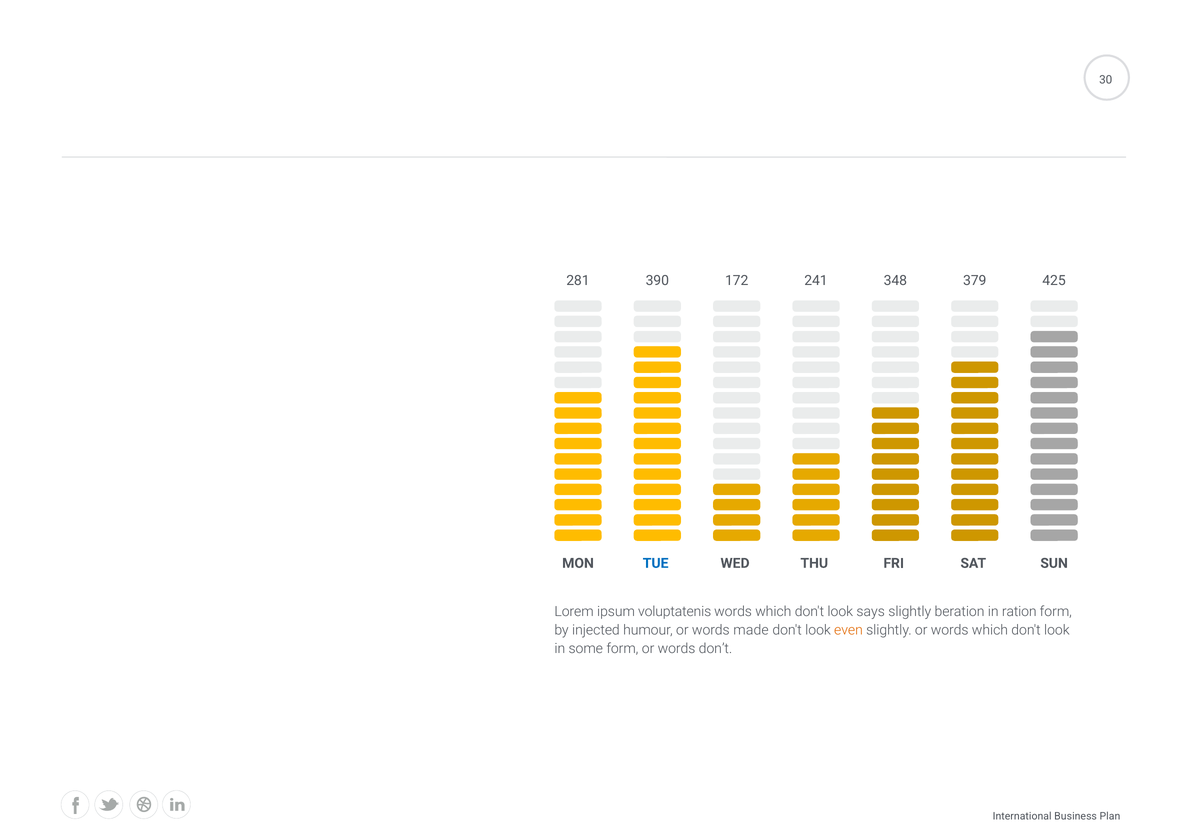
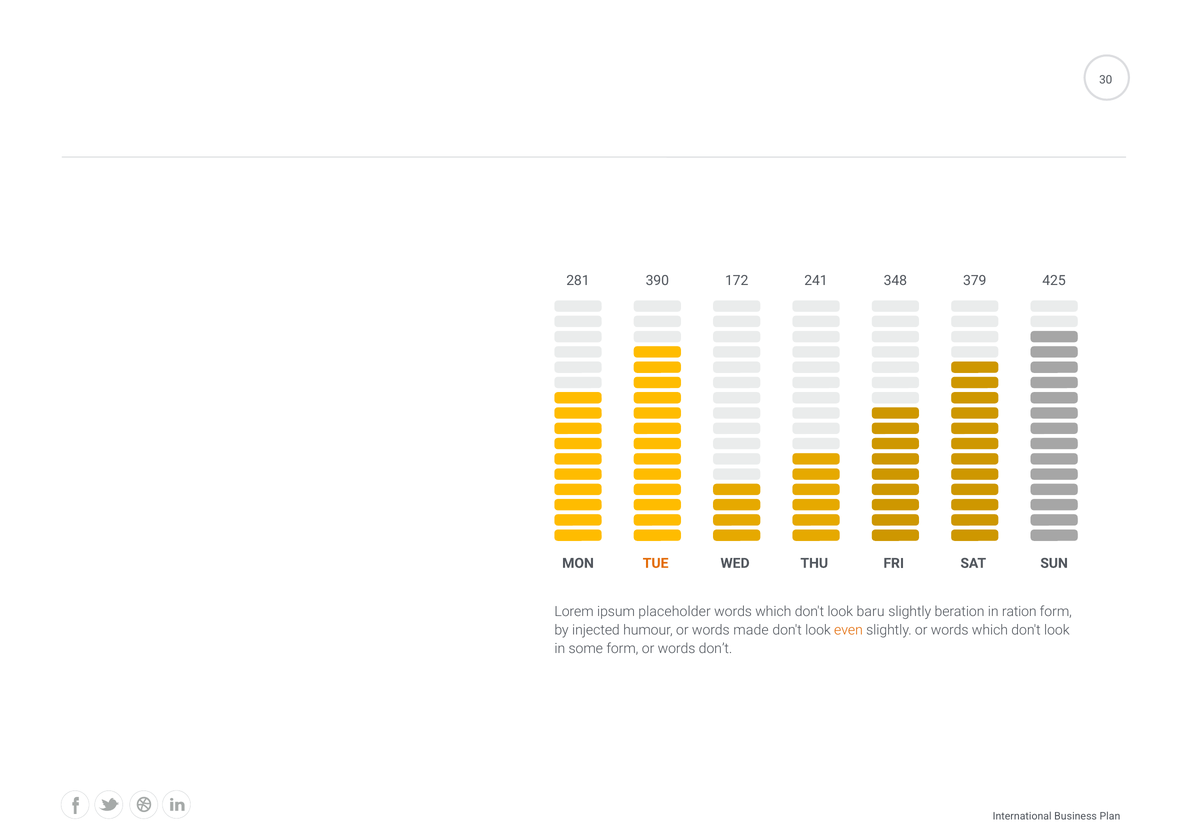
TUE colour: blue -> orange
voluptatenis: voluptatenis -> placeholder
says: says -> baru
